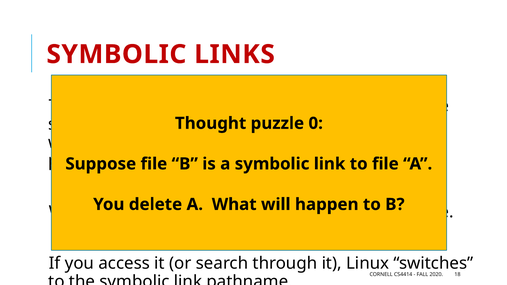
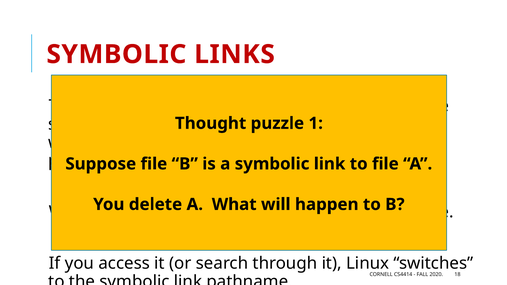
0: 0 -> 1
